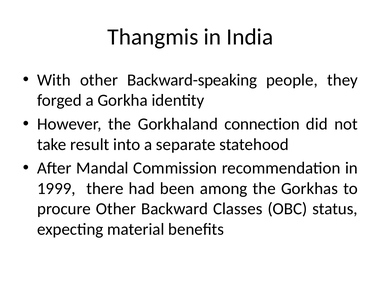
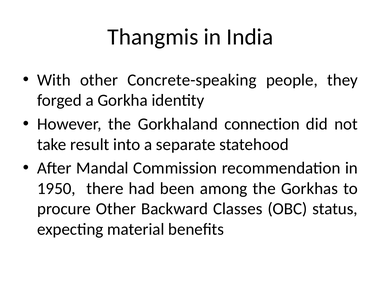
Backward-speaking: Backward-speaking -> Concrete-speaking
1999: 1999 -> 1950
